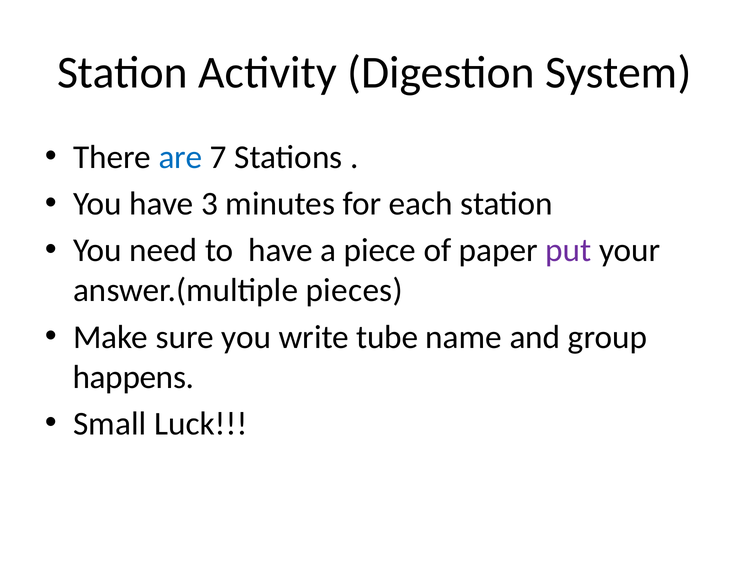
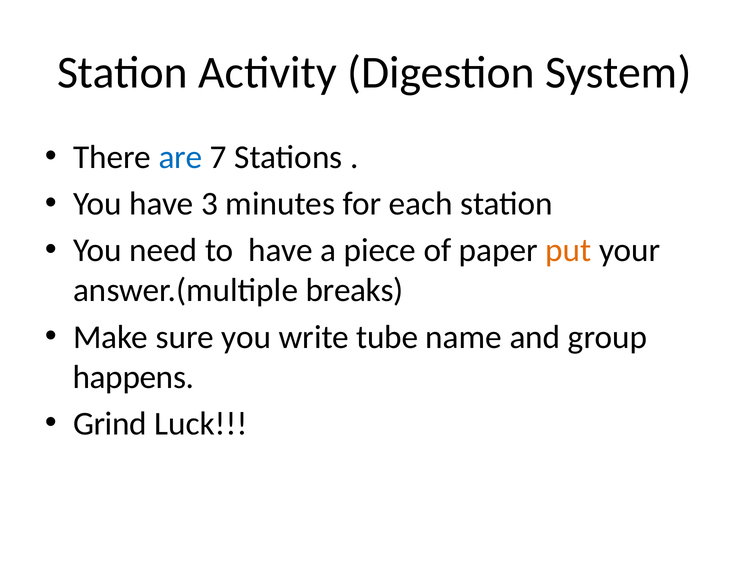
put colour: purple -> orange
pieces: pieces -> breaks
Small: Small -> Grind
